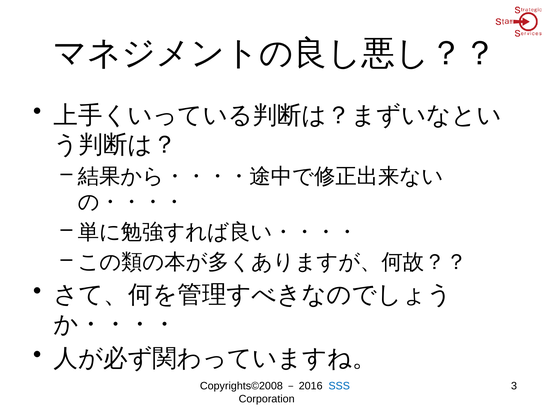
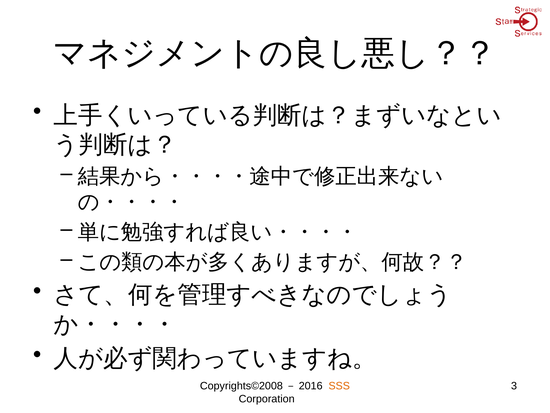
SSS colour: blue -> orange
